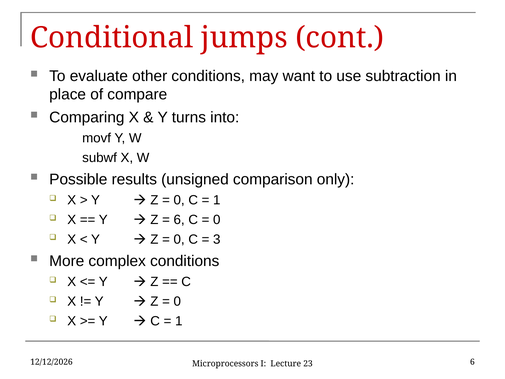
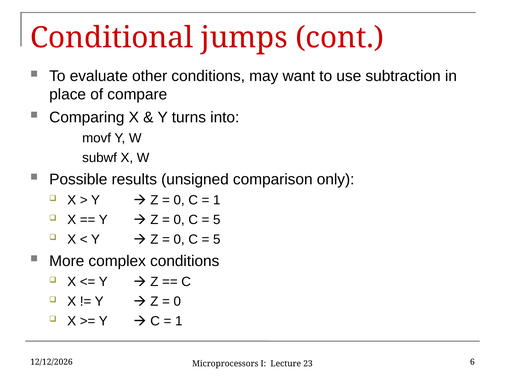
6 at (179, 220): 6 -> 0
0 at (217, 220): 0 -> 5
3 at (217, 239): 3 -> 5
